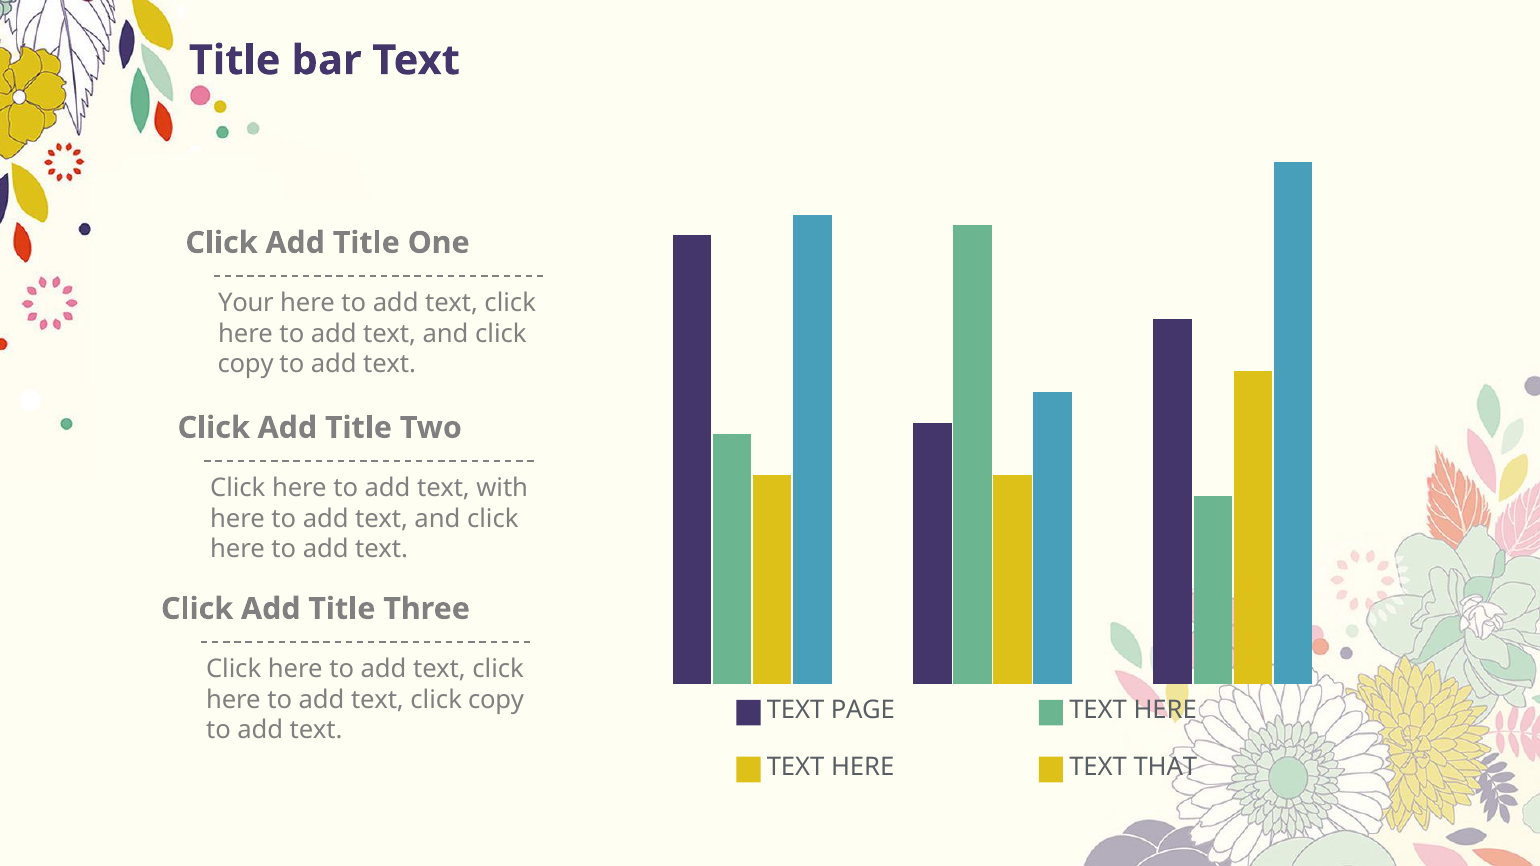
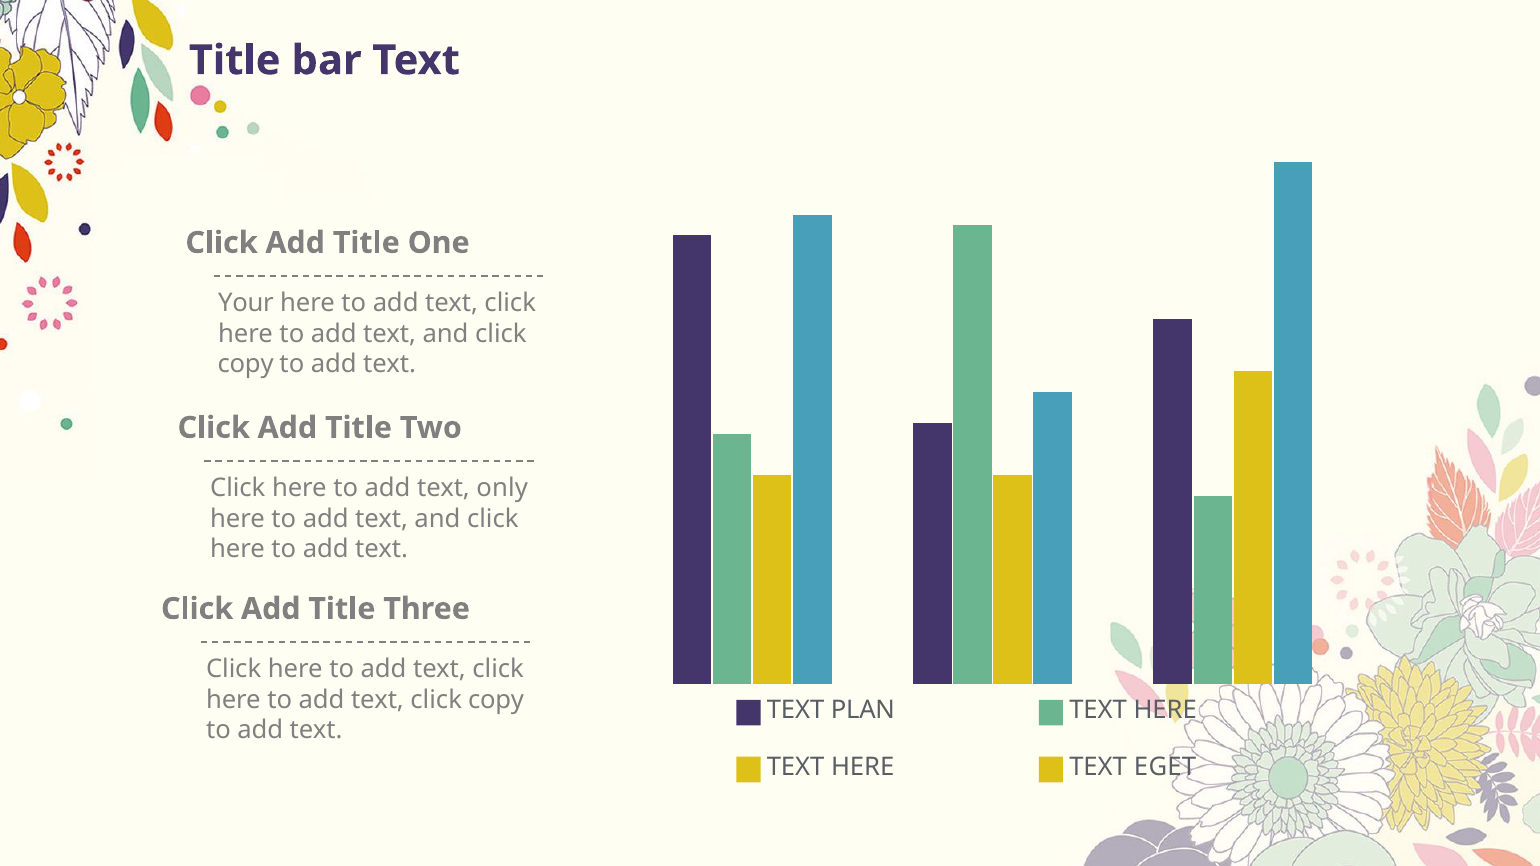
with: with -> only
PAGE: PAGE -> PLAN
THAT: THAT -> EGET
